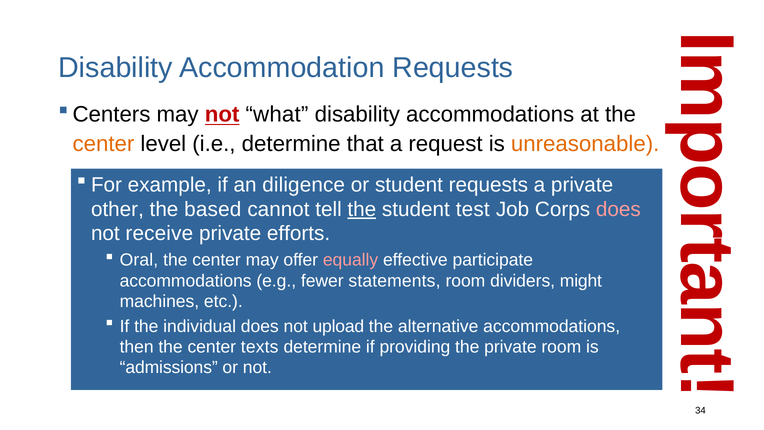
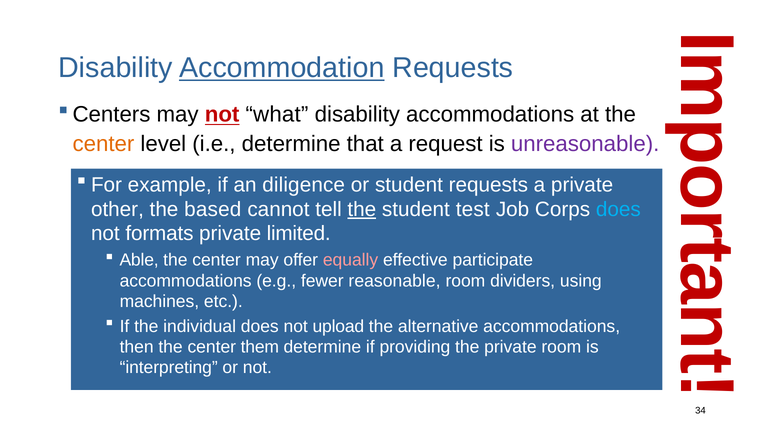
Accommodation underline: none -> present
unreasonable colour: orange -> purple
does at (618, 209) colour: pink -> light blue
receive: receive -> formats
efforts: efforts -> limited
Oral: Oral -> Able
statements: statements -> reasonable
might: might -> using
texts: texts -> them
admissions: admissions -> interpreting
